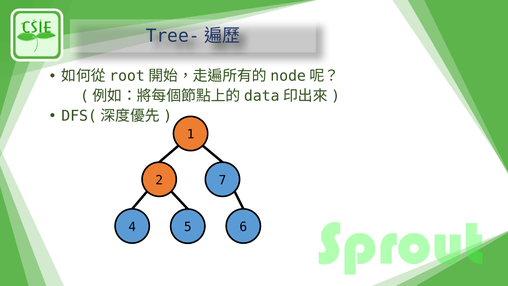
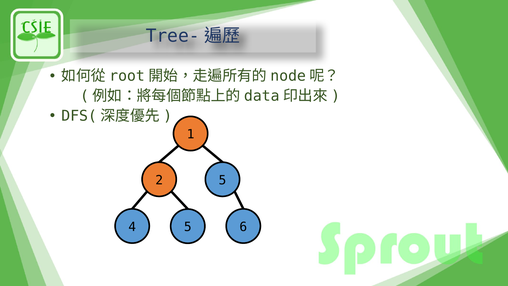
2 7: 7 -> 5
